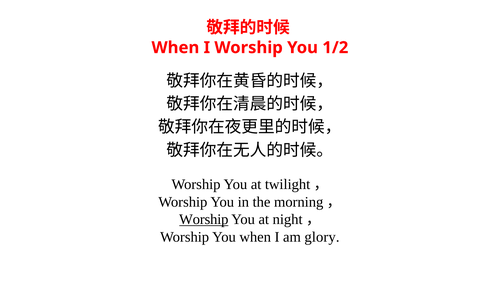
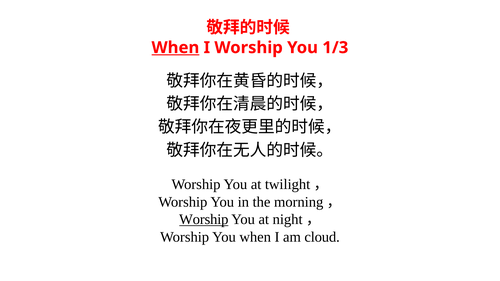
When at (175, 48) underline: none -> present
1/2: 1/2 -> 1/3
glory: glory -> cloud
